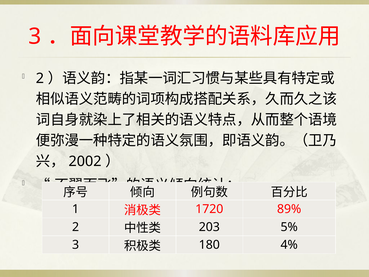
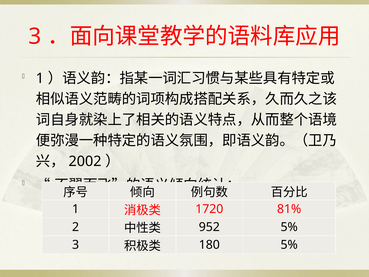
2 at (40, 78): 2 -> 1
89%: 89% -> 81%
203: 203 -> 952
180 4%: 4% -> 5%
